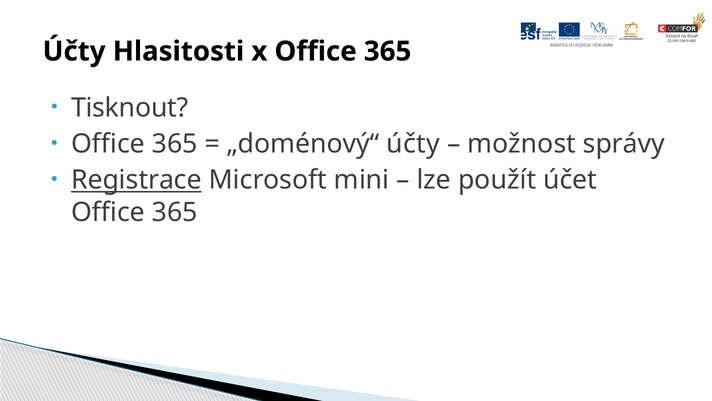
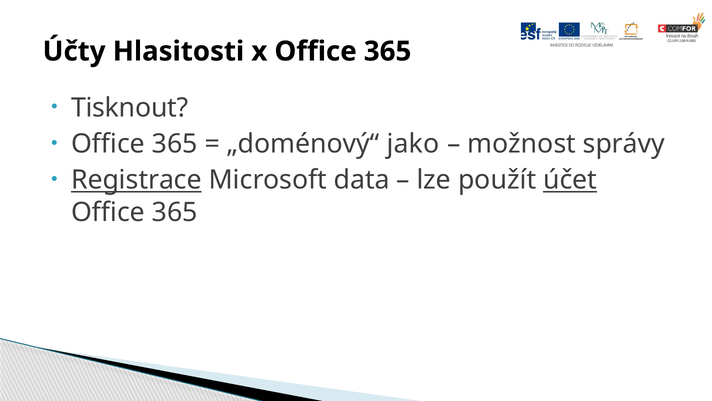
„doménový“ účty: účty -> jako
mini: mini -> data
účet underline: none -> present
